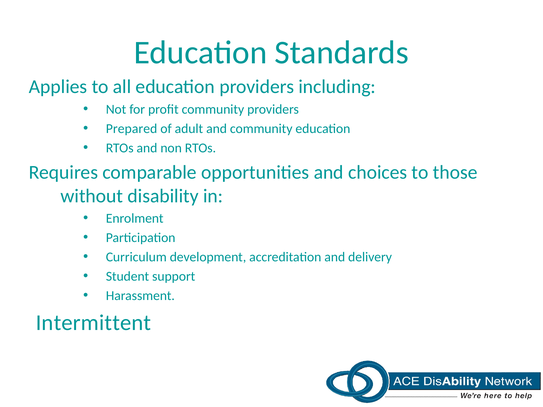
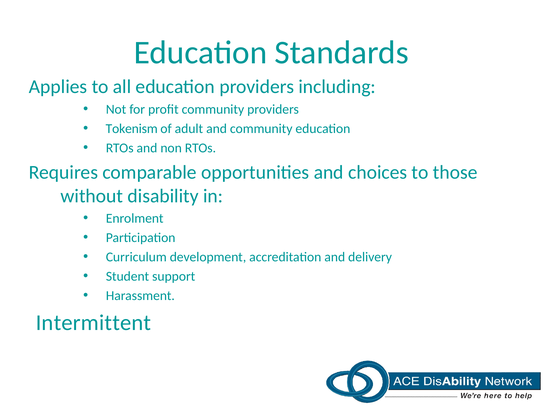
Prepared: Prepared -> Tokenism
